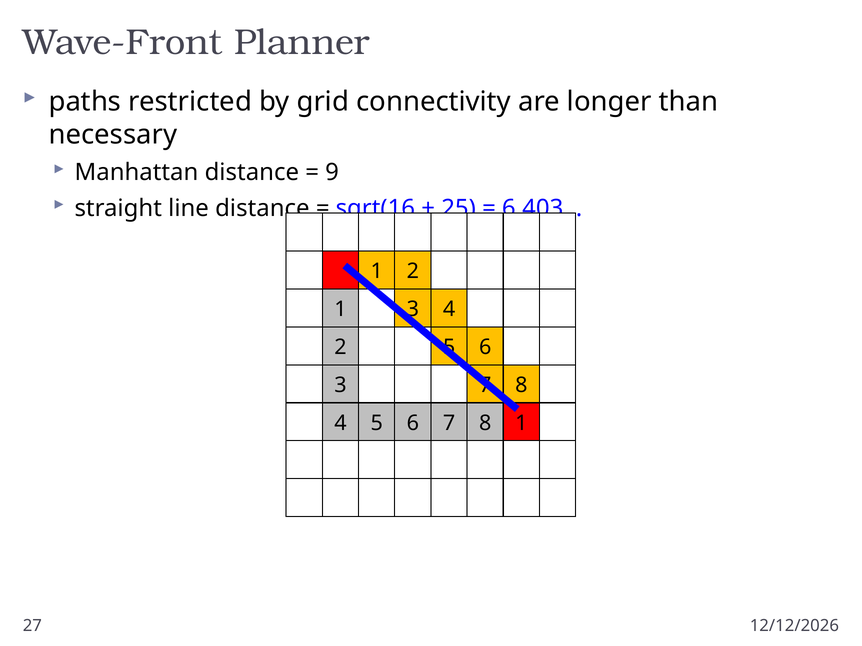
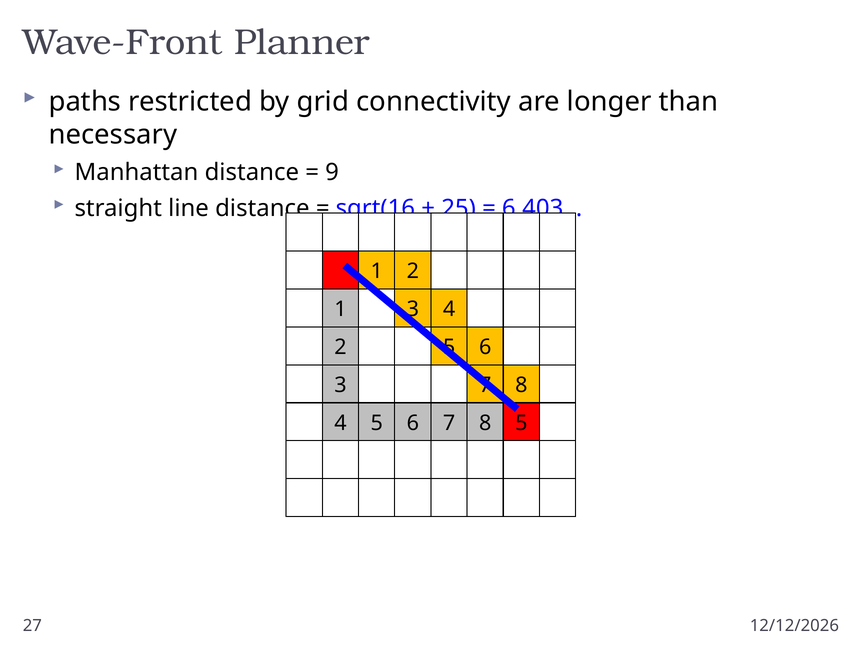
8 1: 1 -> 5
